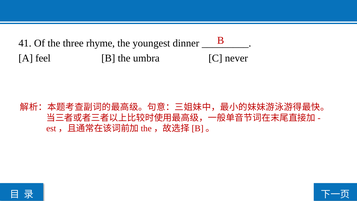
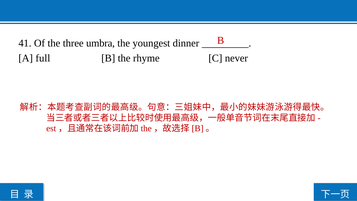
rhyme: rhyme -> umbra
feel: feel -> full
umbra: umbra -> rhyme
